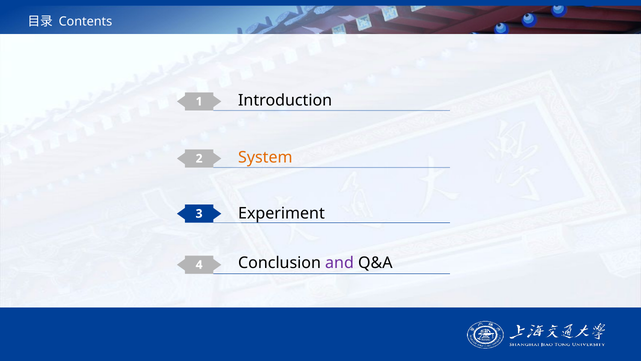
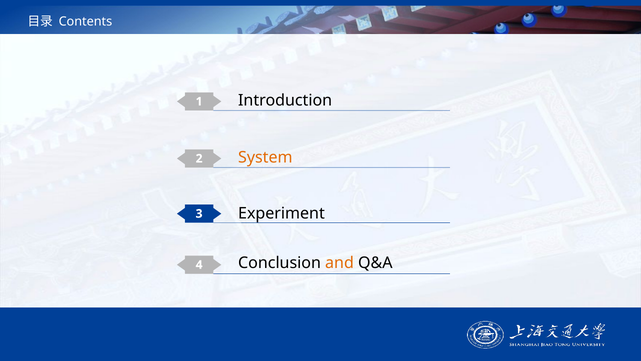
and colour: purple -> orange
